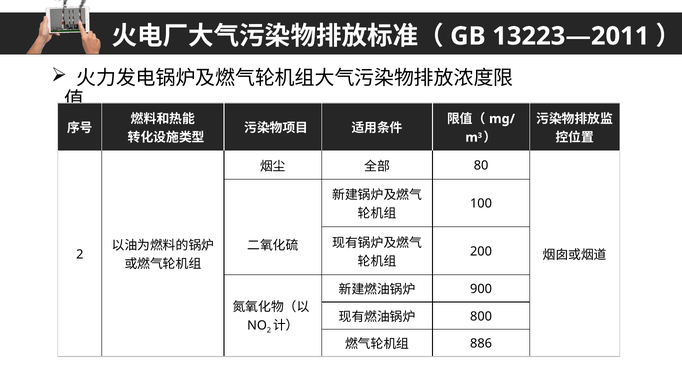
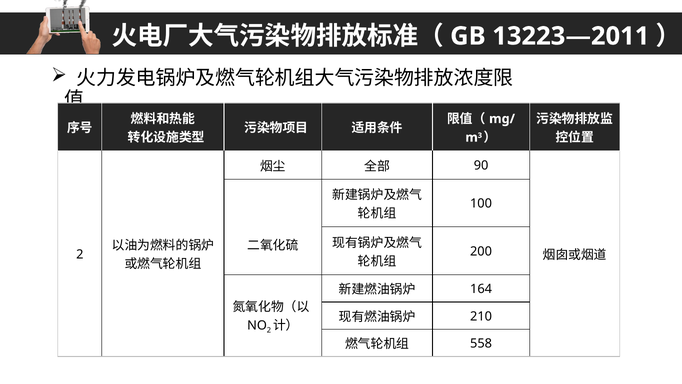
80: 80 -> 90
900: 900 -> 164
800: 800 -> 210
886: 886 -> 558
